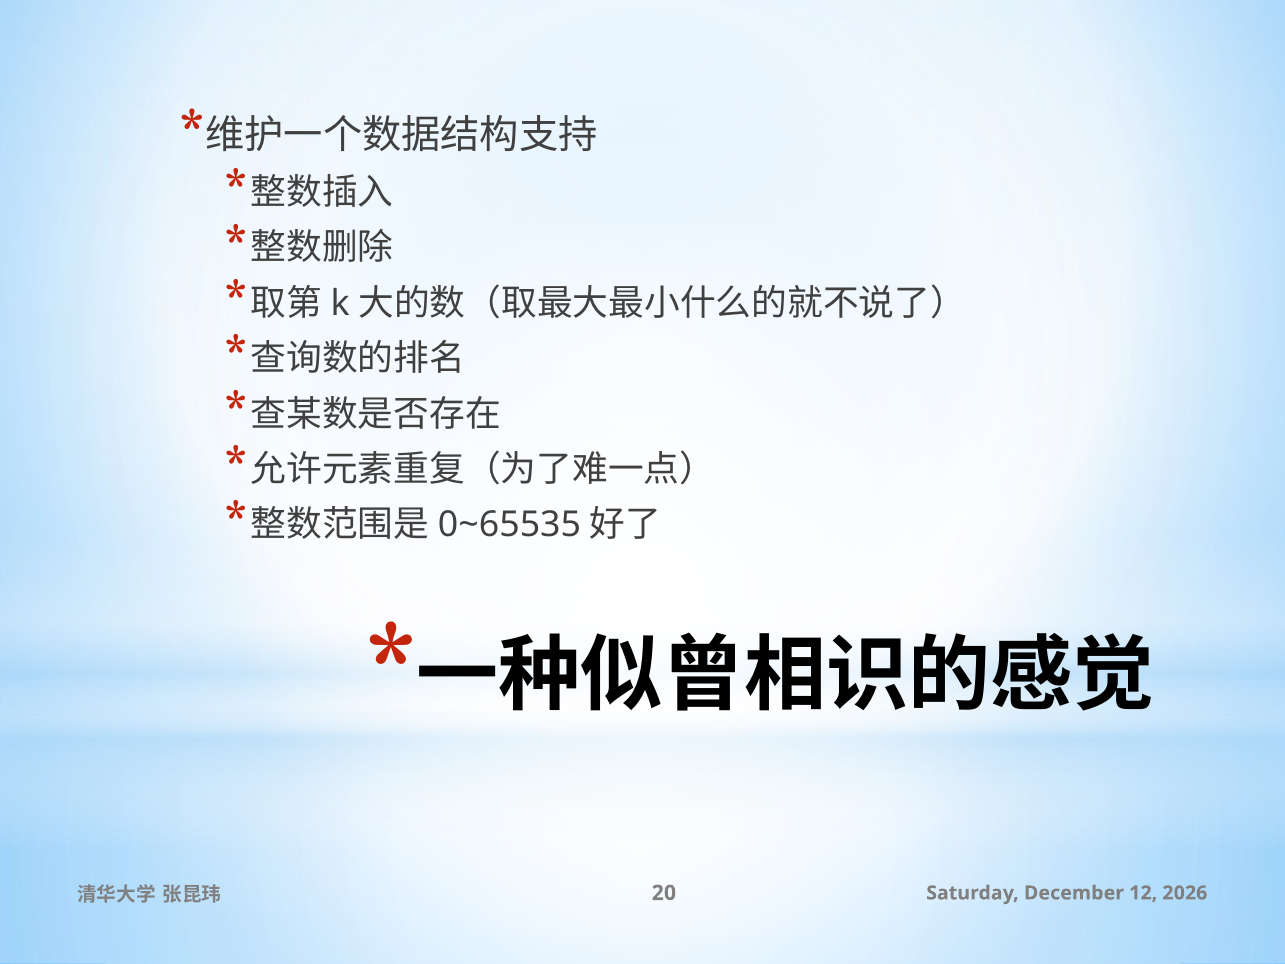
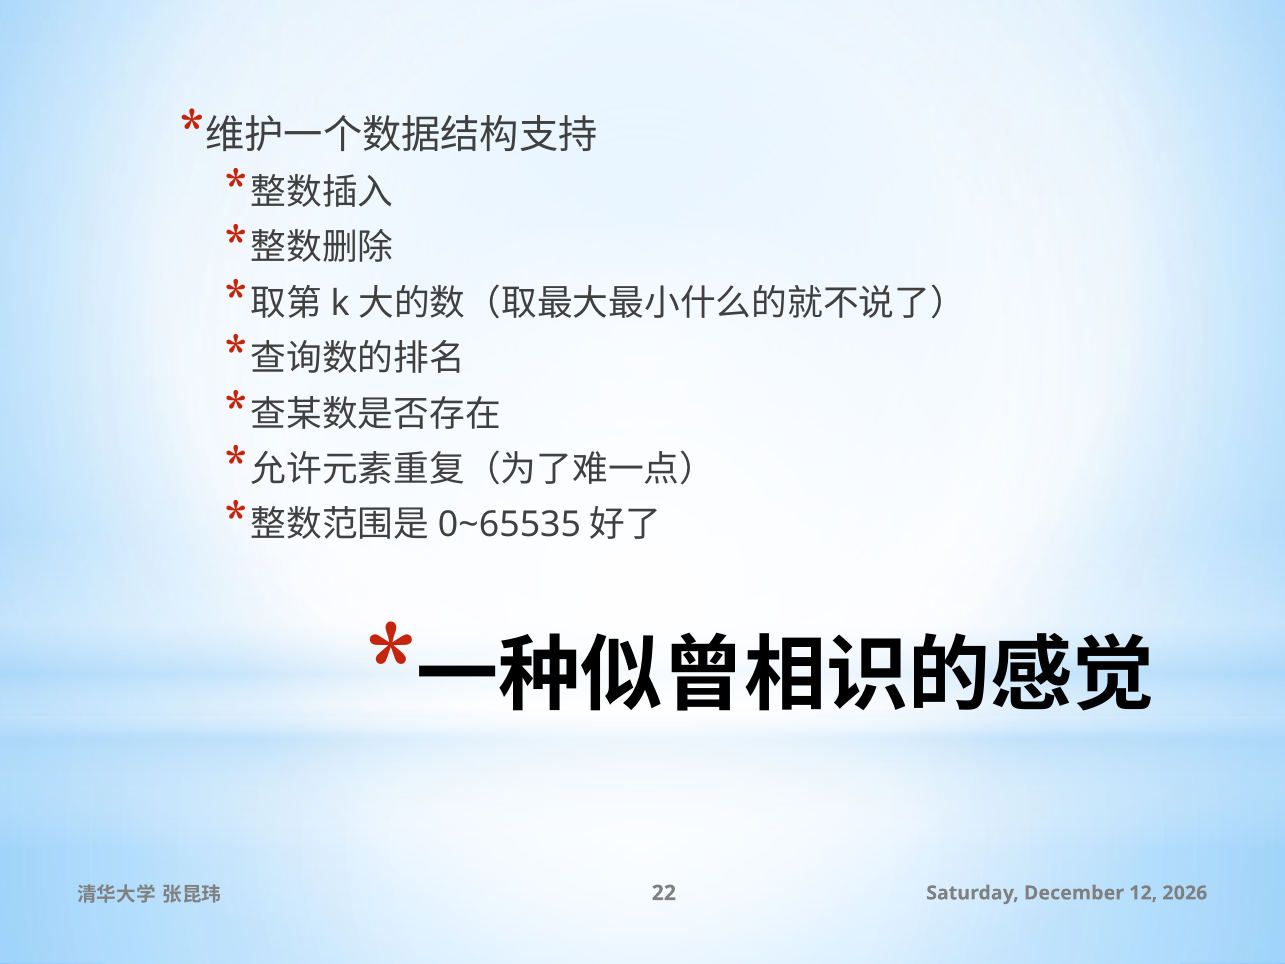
20: 20 -> 22
